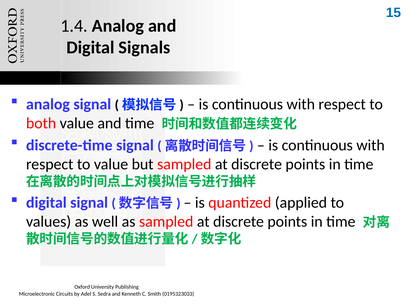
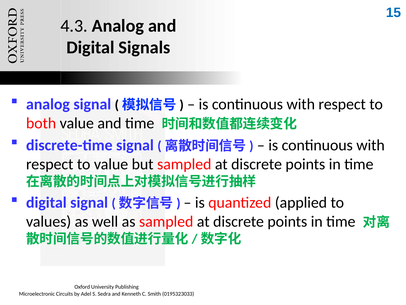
1.4: 1.4 -> 4.3
